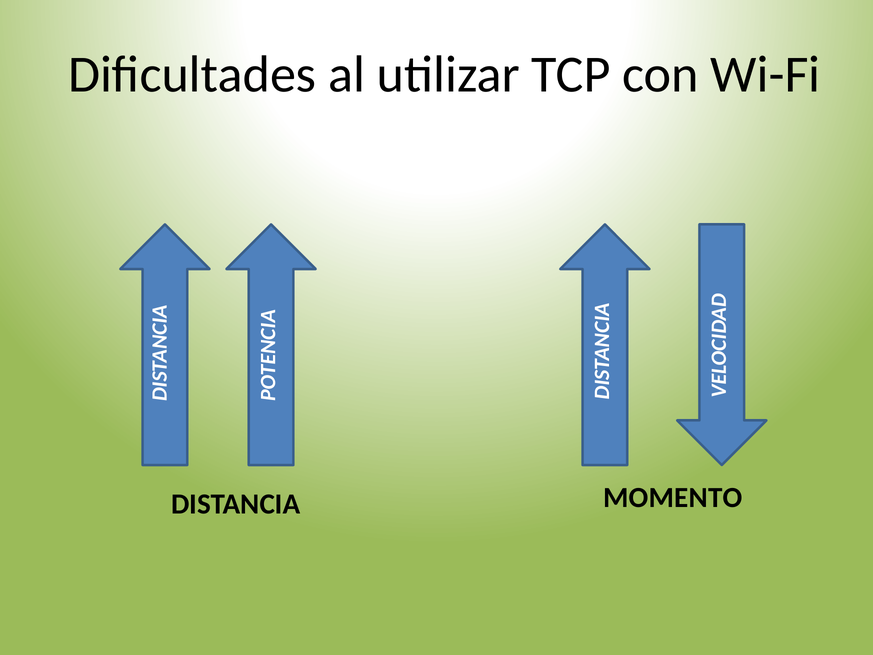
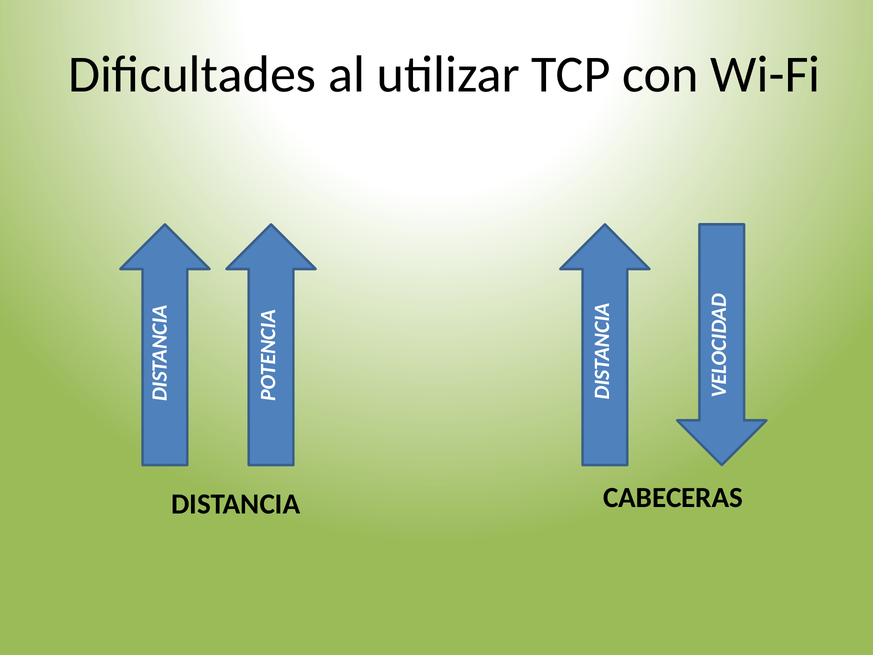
MOMENTO: MOMENTO -> CABECERAS
